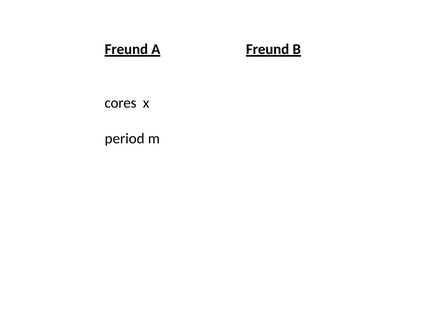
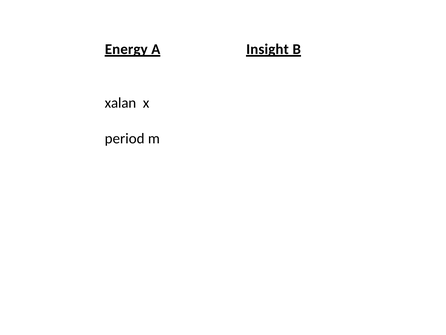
Freund at (126, 49): Freund -> Energy
Freund at (268, 49): Freund -> Insight
cores: cores -> xalan
